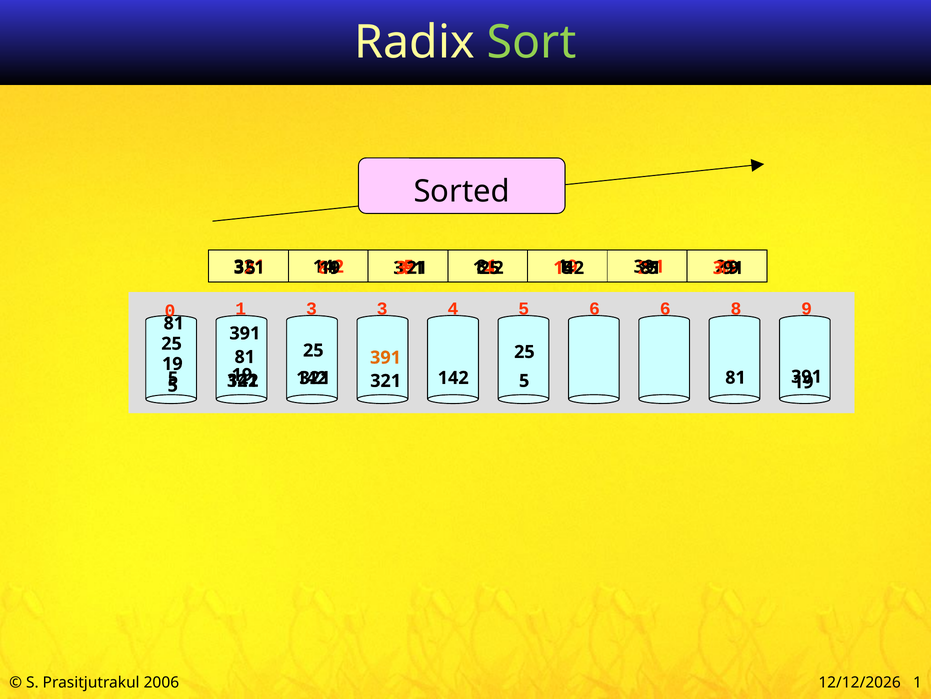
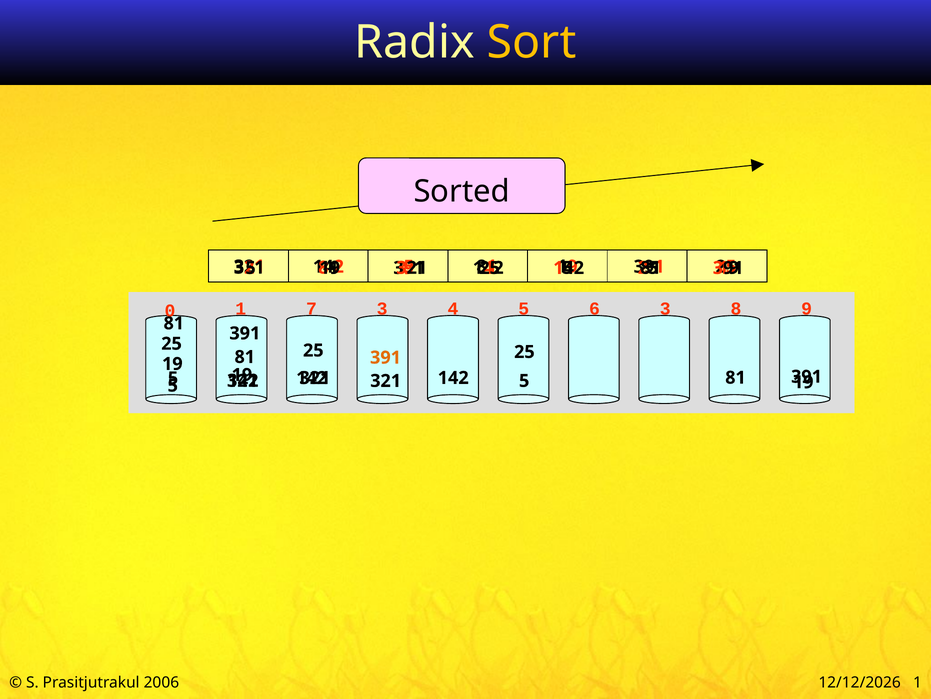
Sort colour: light green -> yellow
1 3: 3 -> 7
6 6: 6 -> 3
